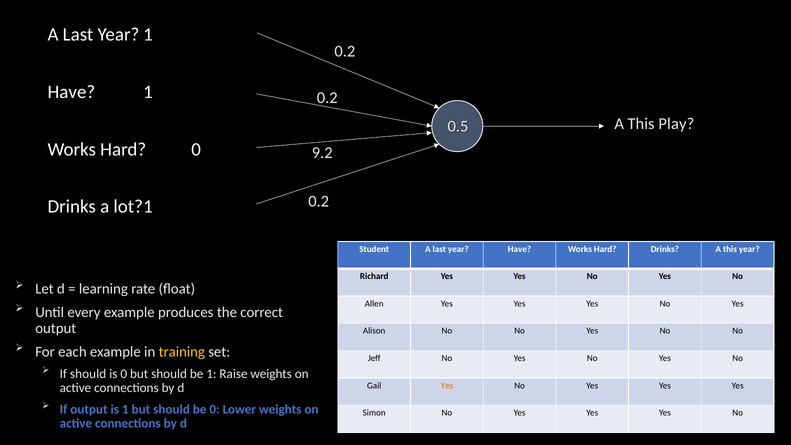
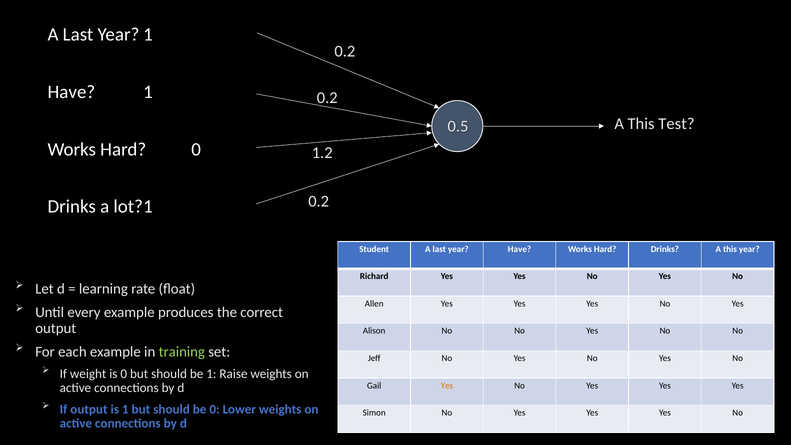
Play: Play -> Test
9.2: 9.2 -> 1.2
training colour: yellow -> light green
If should: should -> weight
